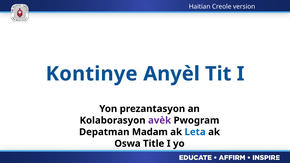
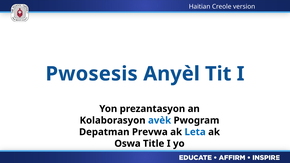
Kontinye: Kontinye -> Pwosesis
avèk colour: purple -> blue
Madam: Madam -> Prevwa
